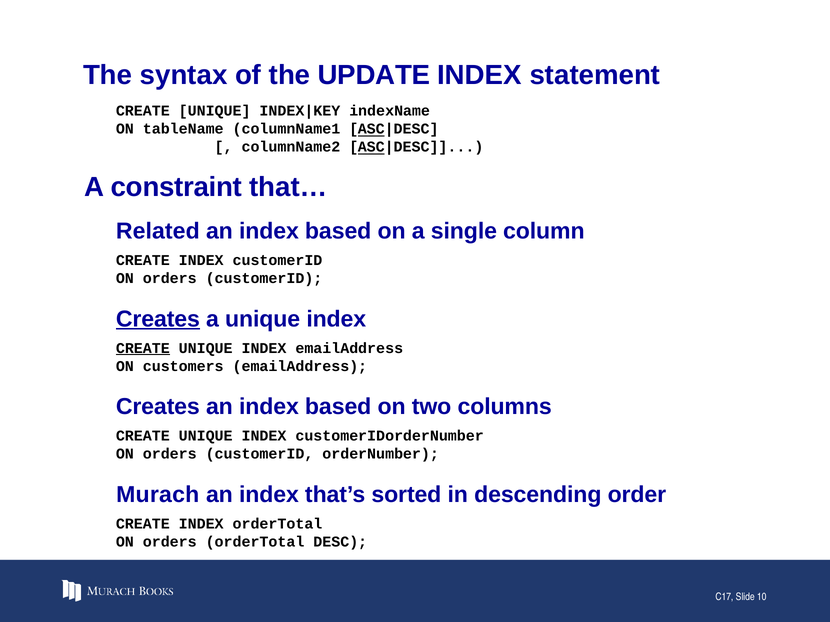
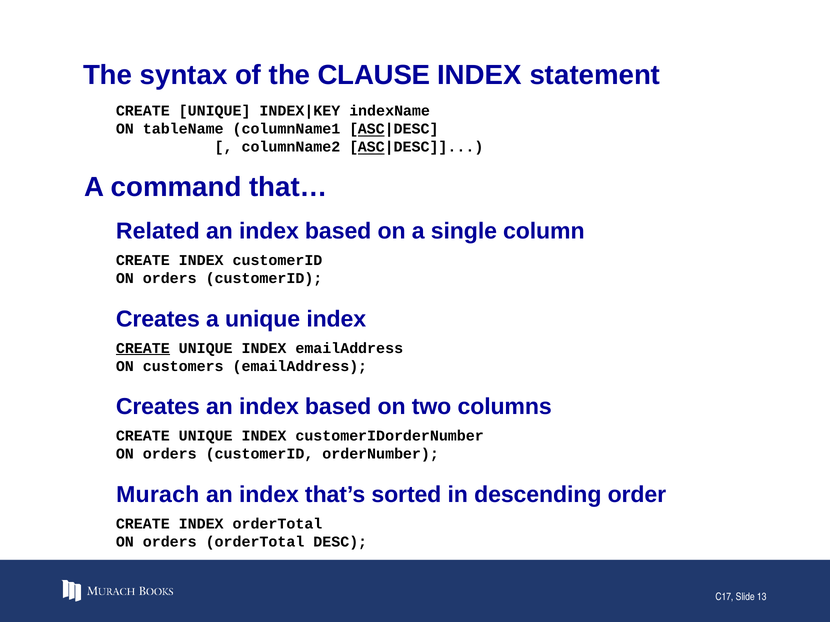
UPDATE: UPDATE -> CLAUSE
constraint: constraint -> command
Creates at (158, 319) underline: present -> none
10: 10 -> 13
